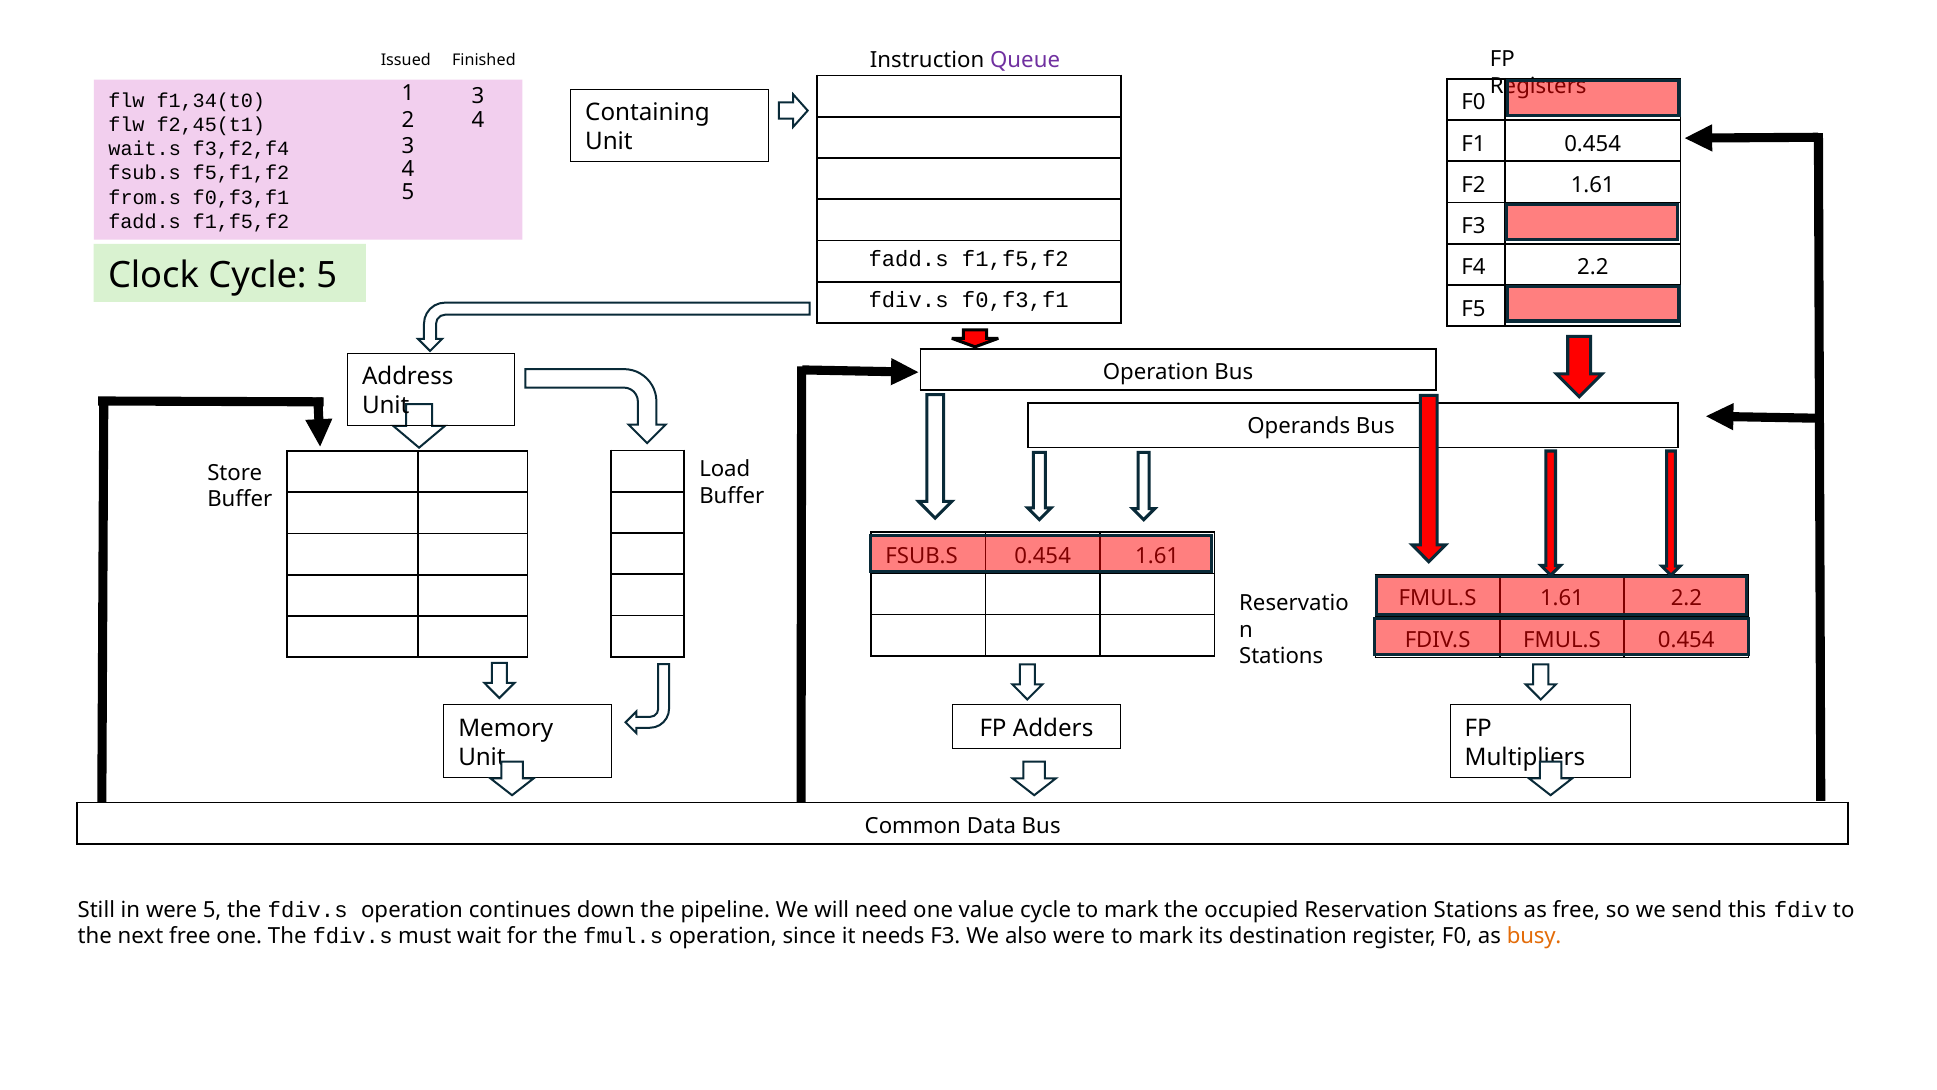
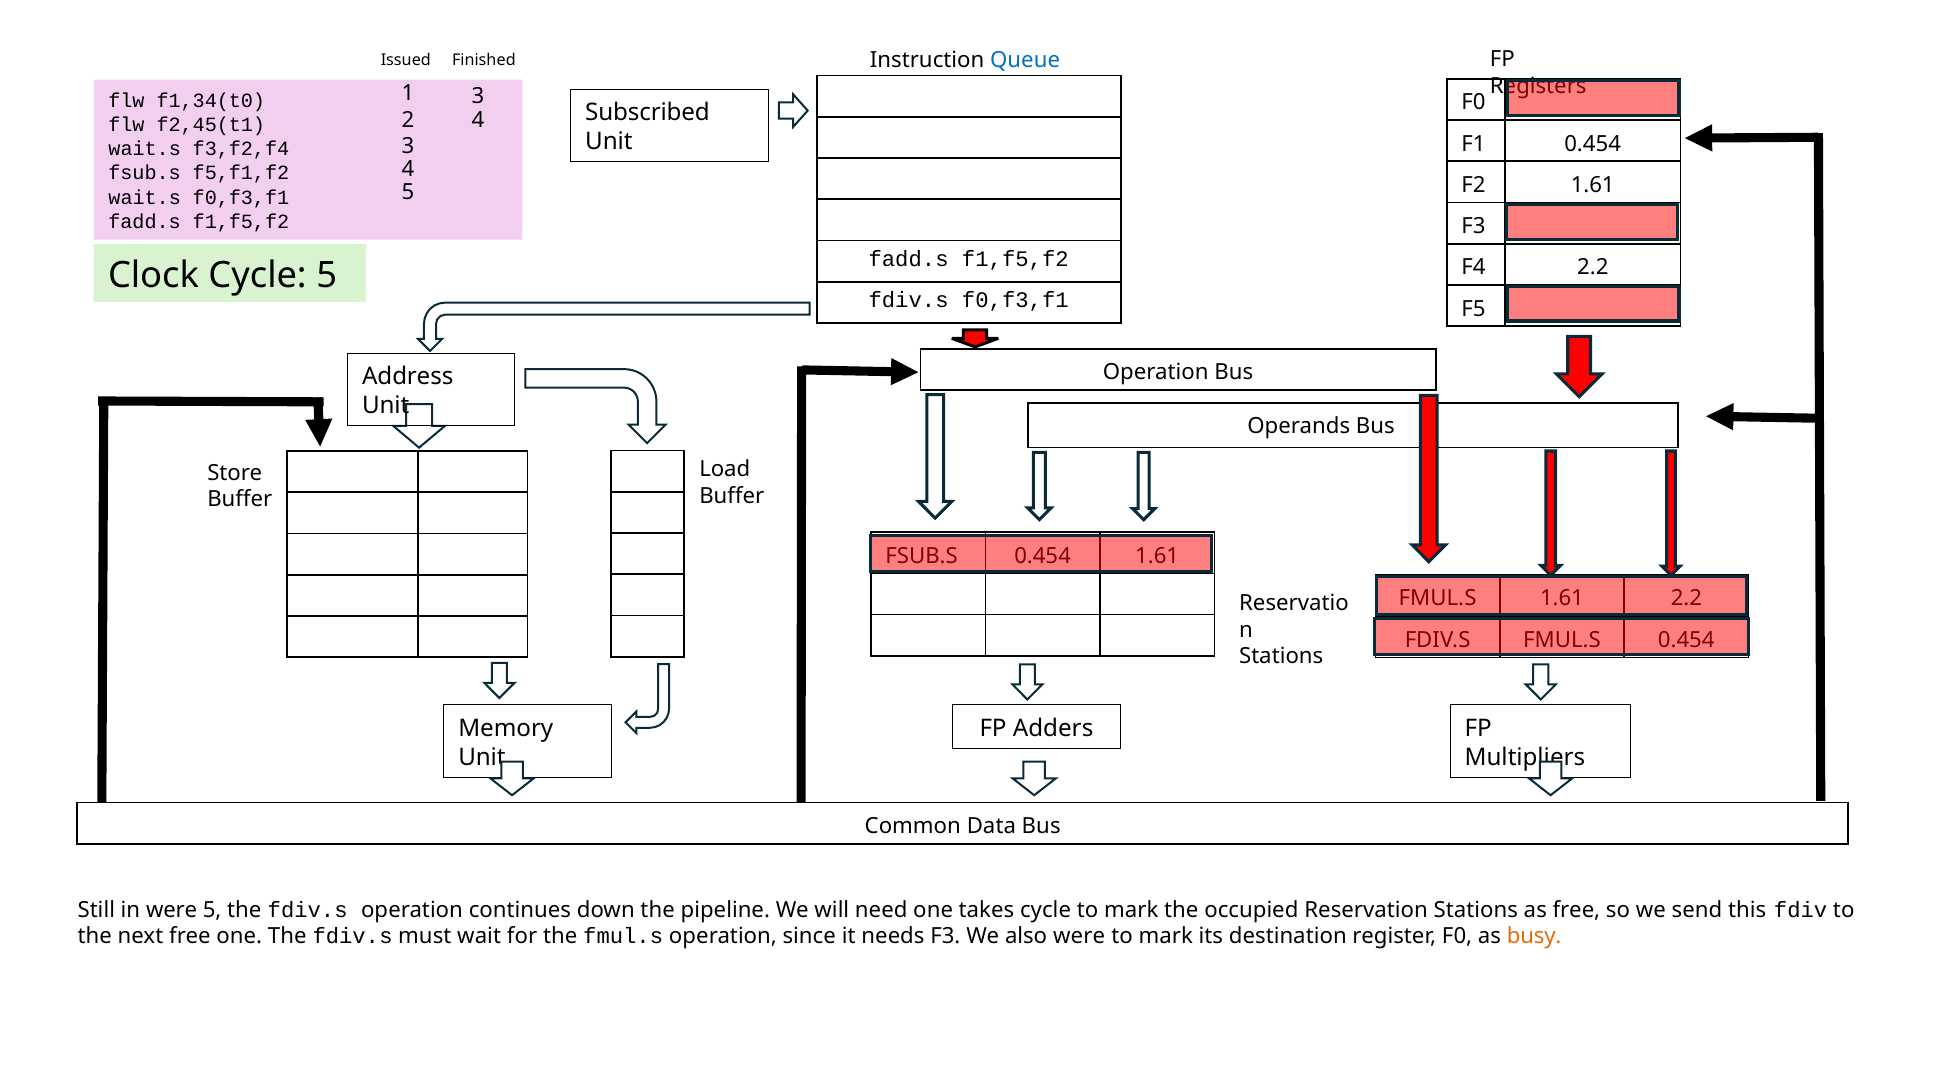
Queue colour: purple -> blue
Containing: Containing -> Subscribed
from.s at (145, 197): from.s -> wait.s
value: value -> takes
